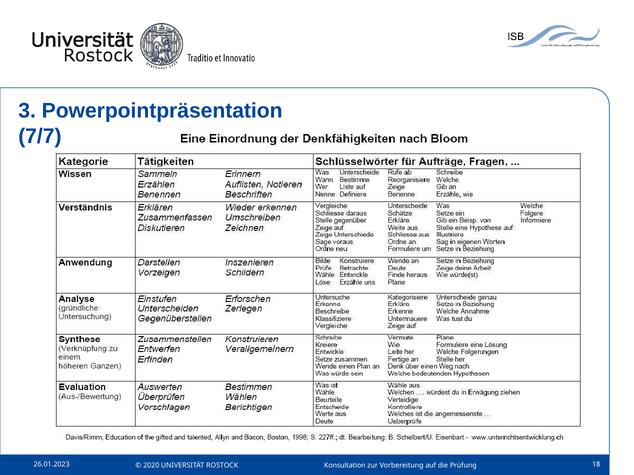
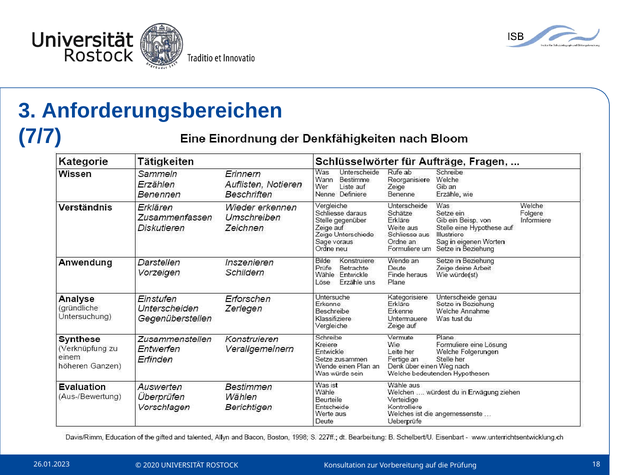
Powerpointpräsentation: Powerpointpräsentation -> Anforderungsbereichen
